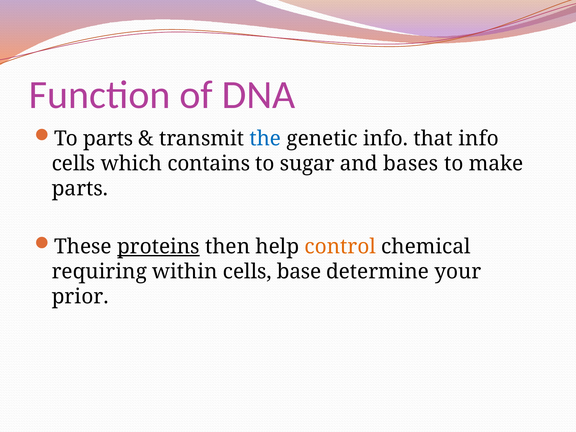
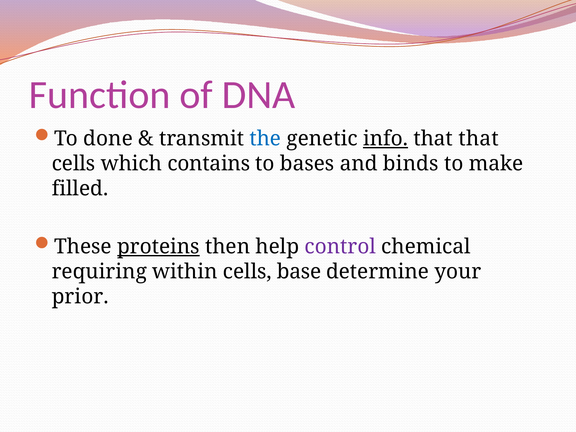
To parts: parts -> done
info at (385, 139) underline: none -> present
that info: info -> that
sugar: sugar -> bases
bases: bases -> binds
parts at (80, 189): parts -> filled
control colour: orange -> purple
